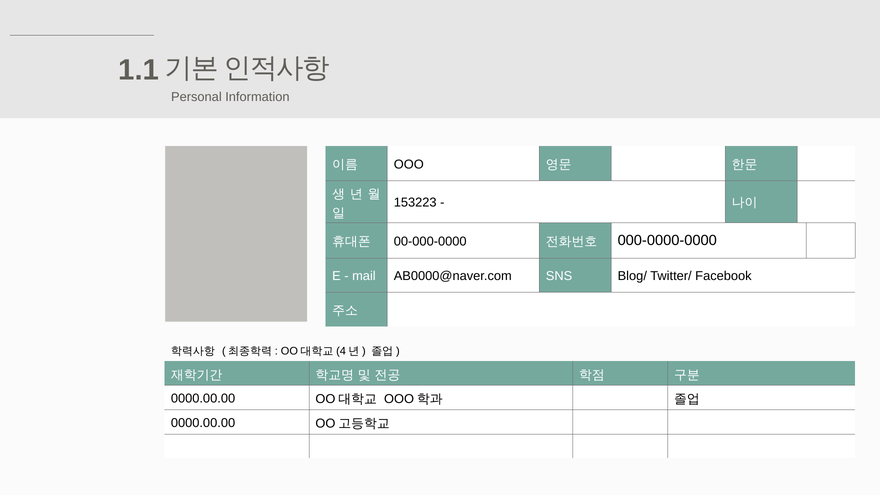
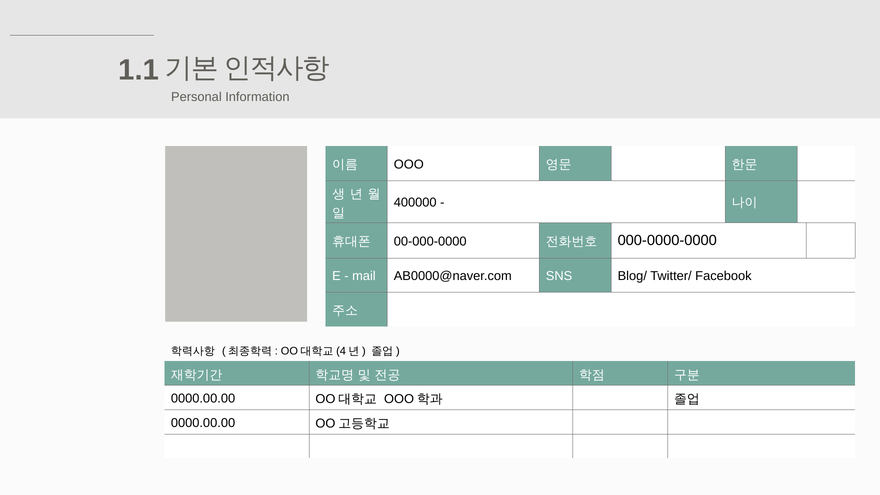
153223: 153223 -> 400000
